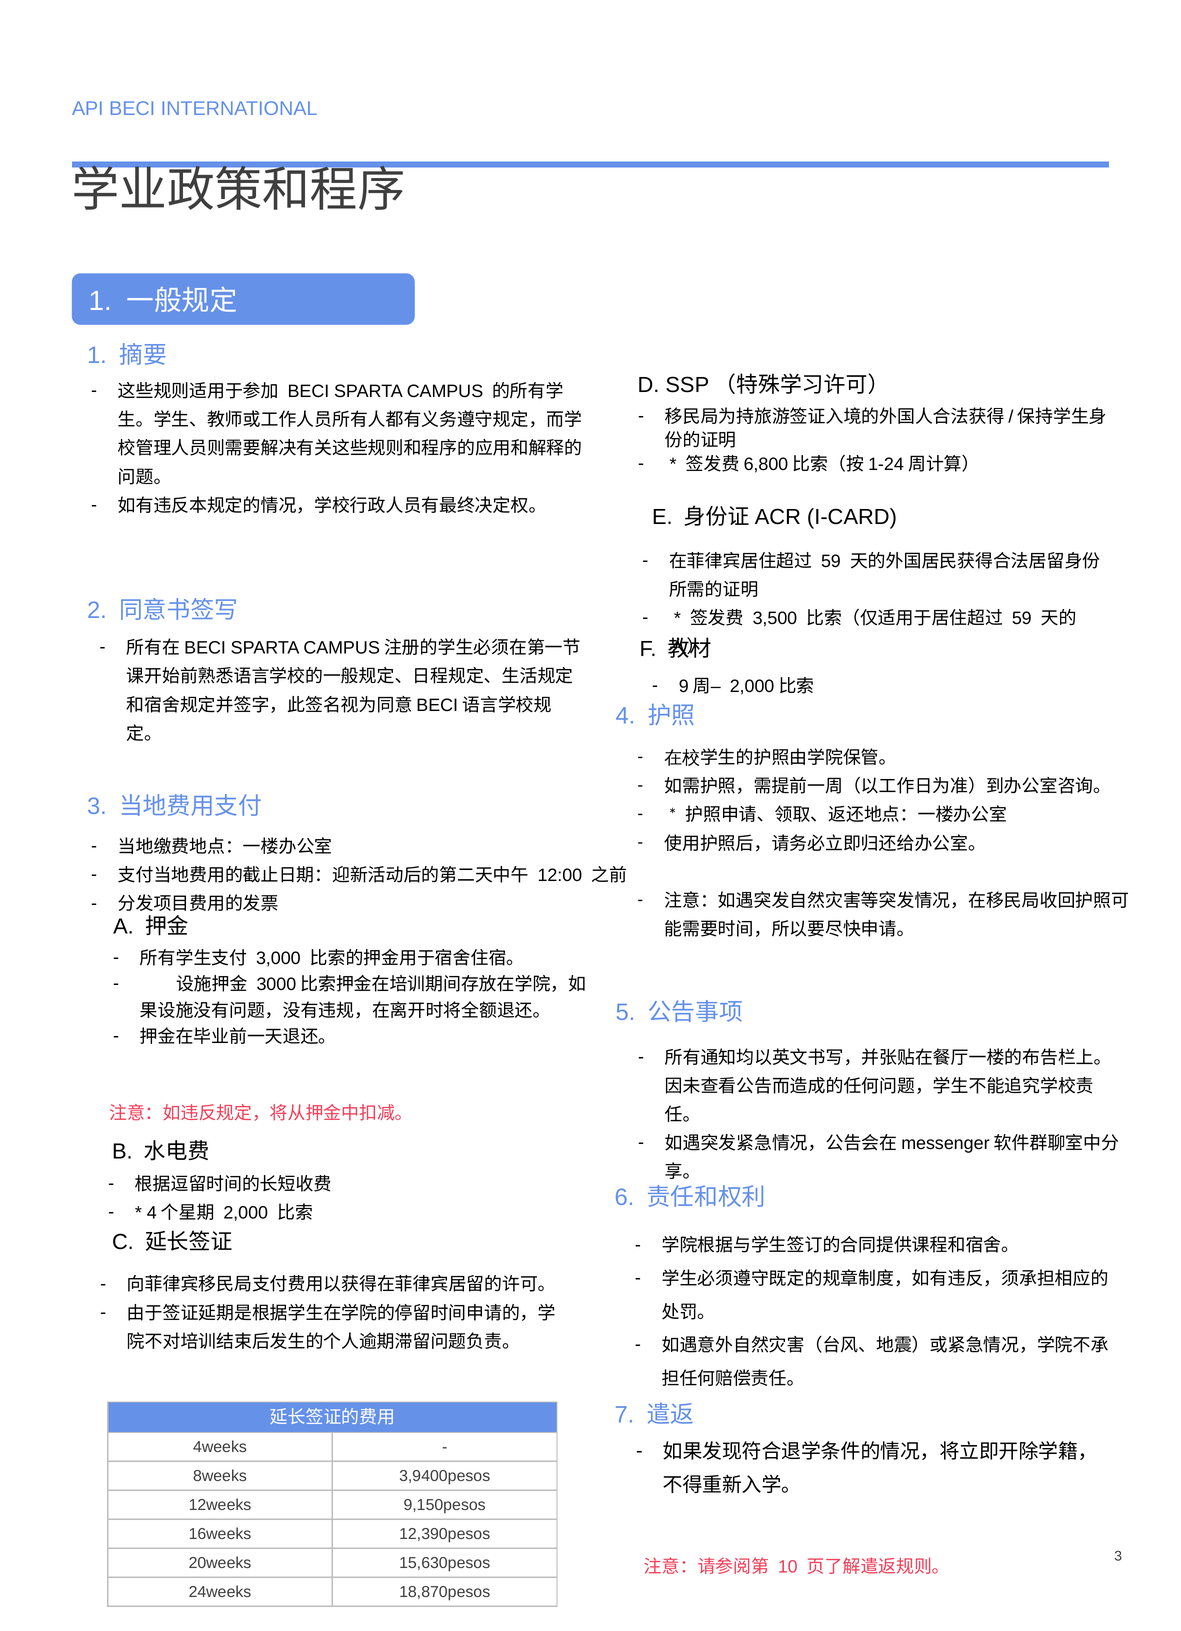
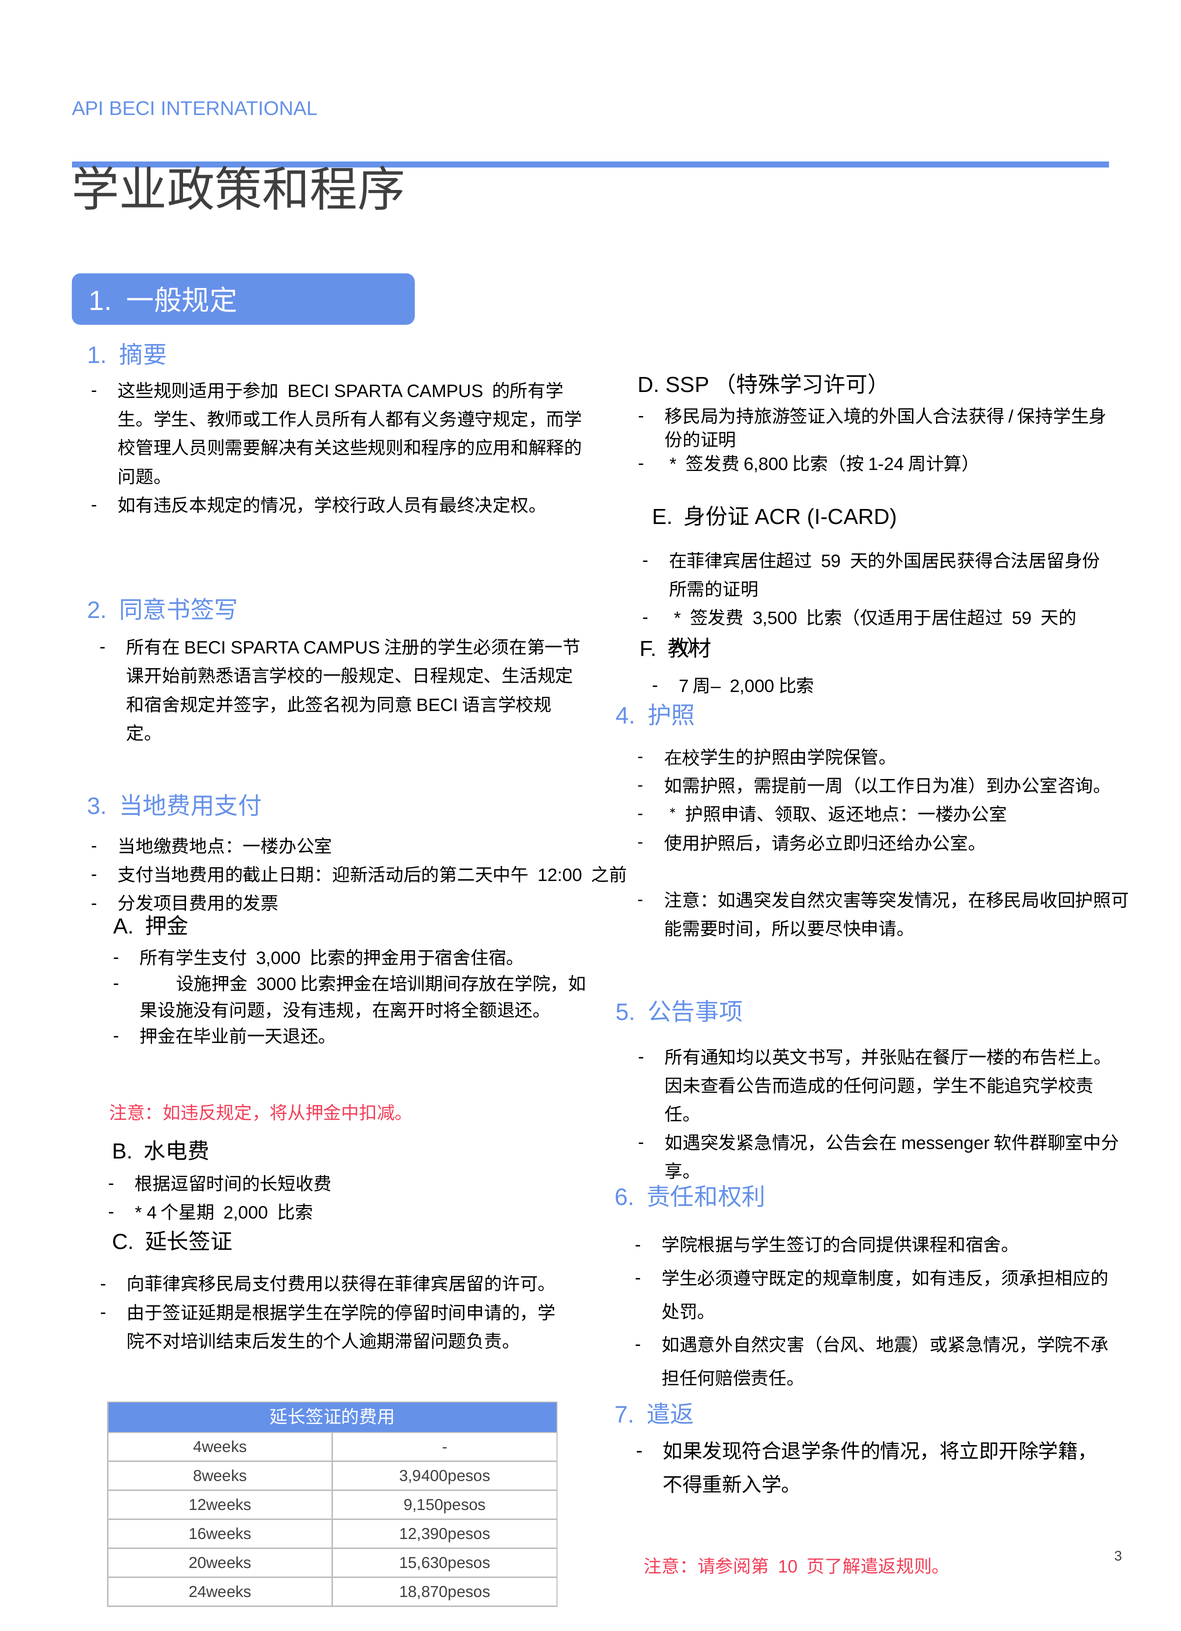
9 at (684, 686): 9 -> 7
